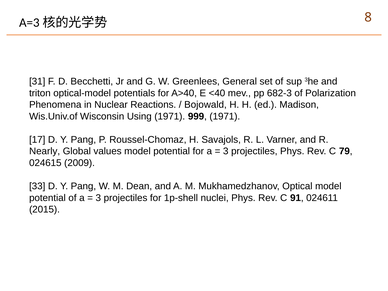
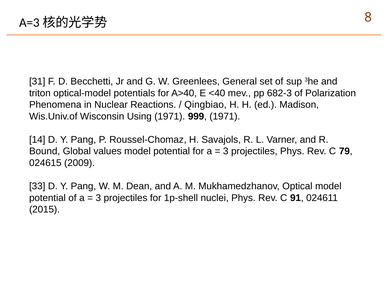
Bojowald: Bojowald -> Qingbiao
17: 17 -> 14
Nearly: Nearly -> Bound
